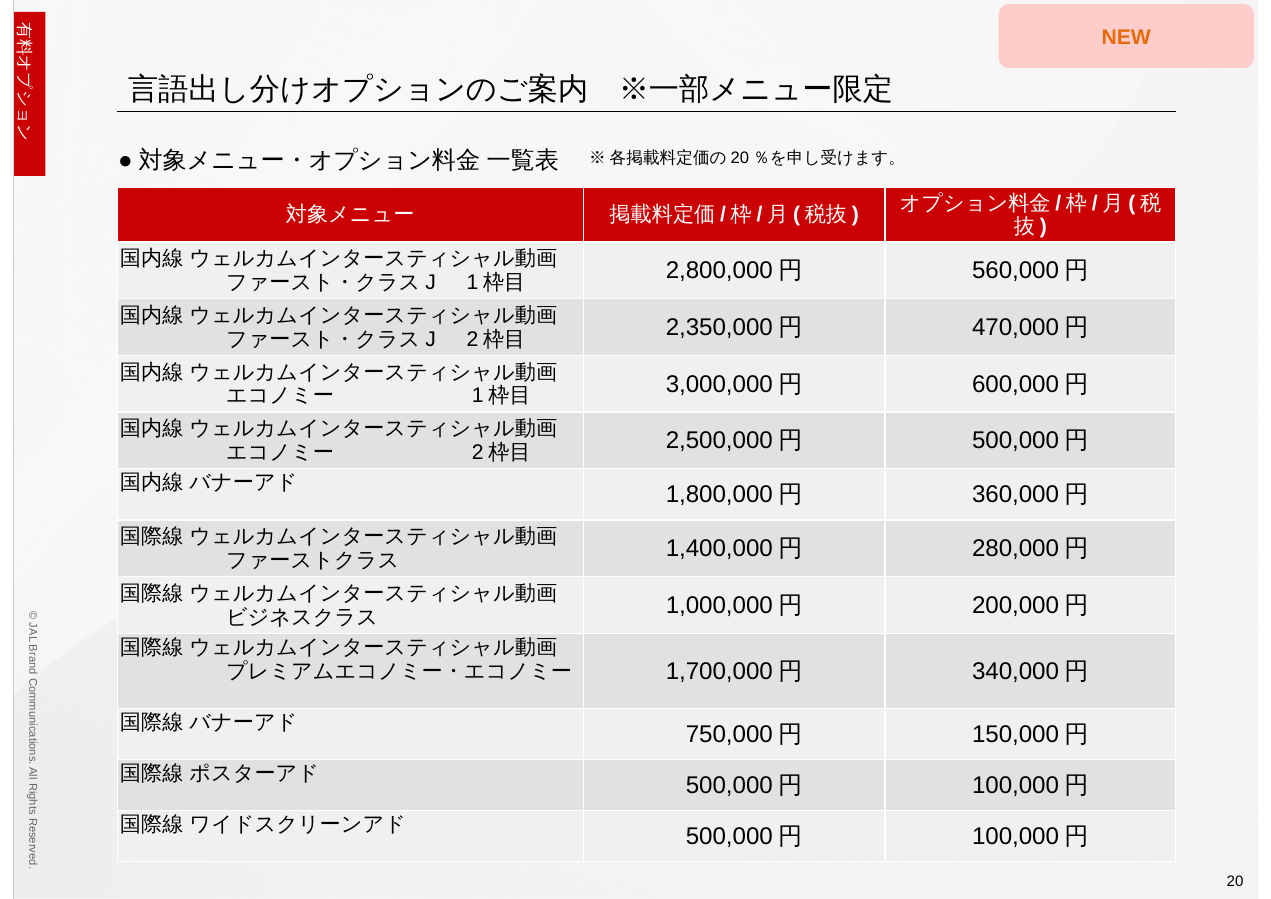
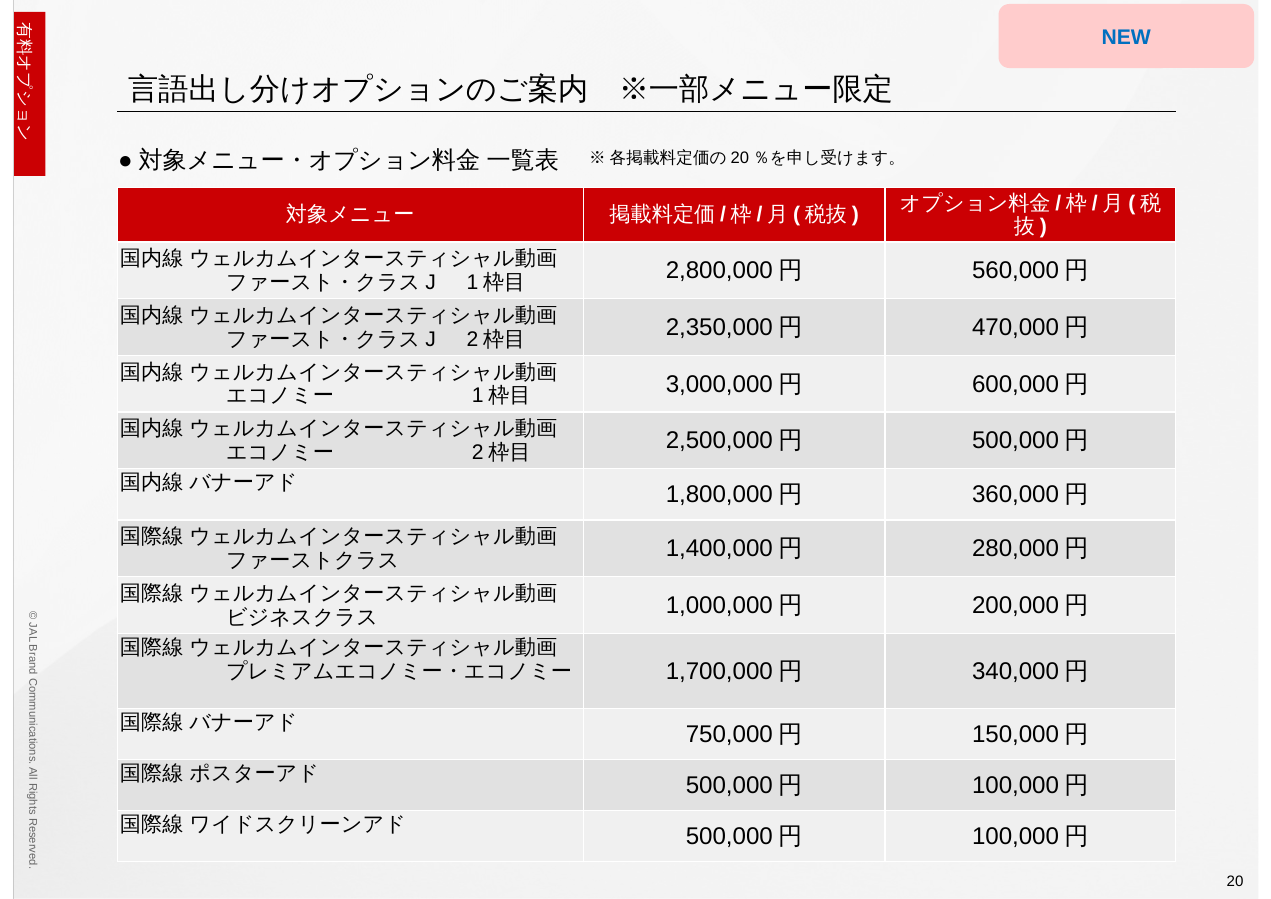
NEW colour: orange -> blue
